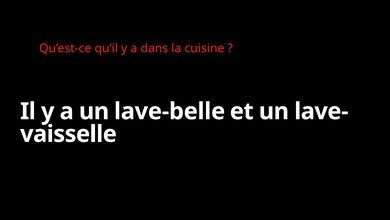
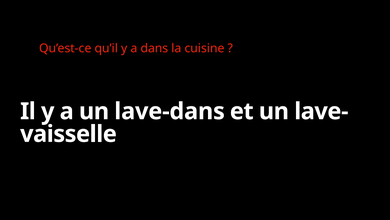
lave-belle: lave-belle -> lave-dans
